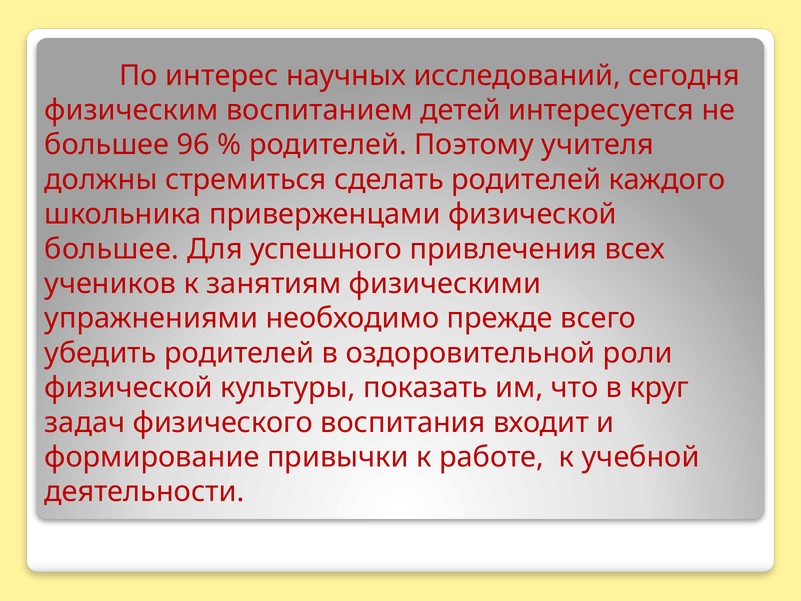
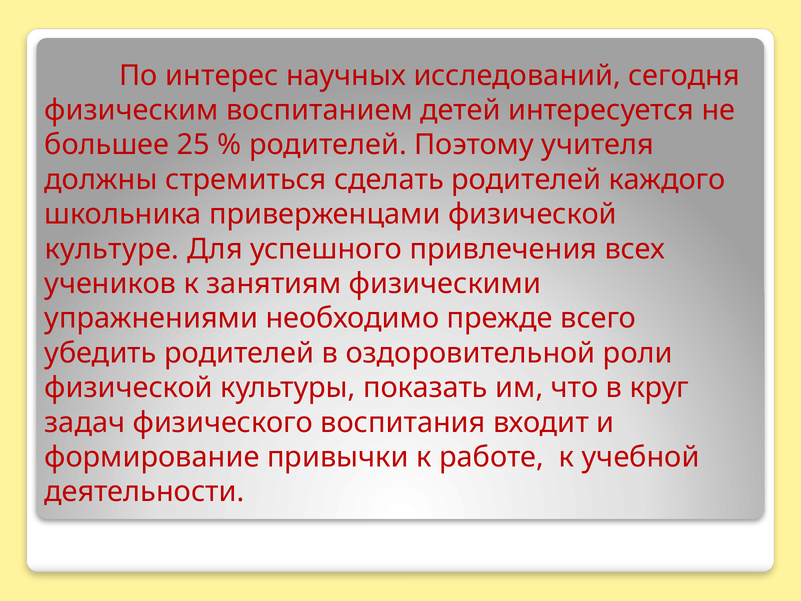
96: 96 -> 25
большее at (112, 249): большее -> культуре
